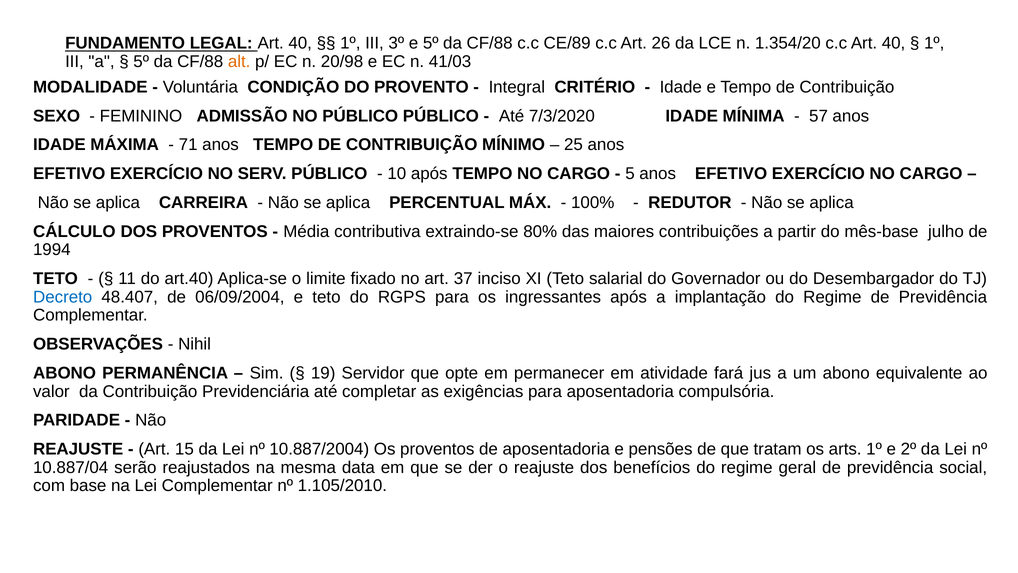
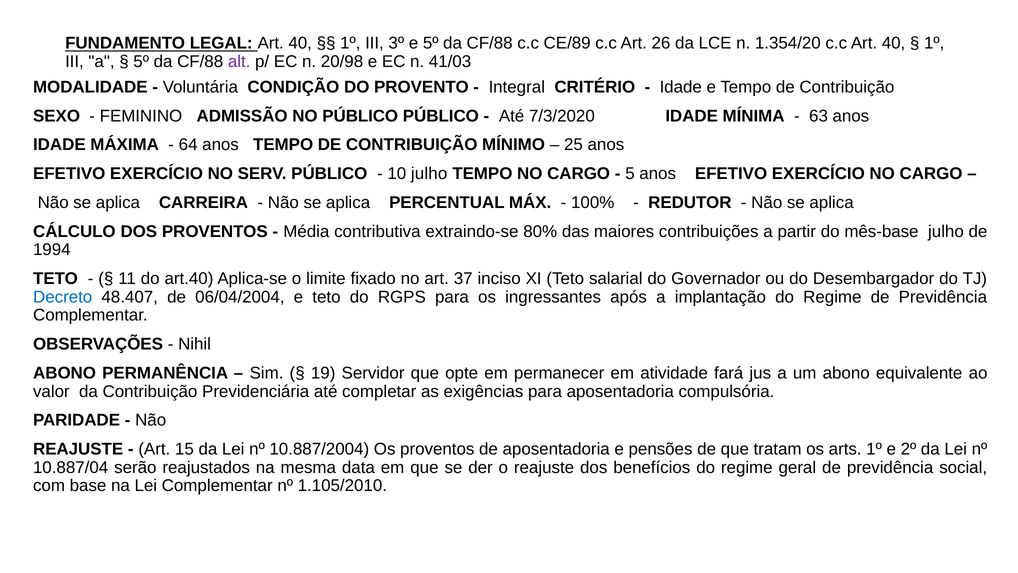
alt colour: orange -> purple
57: 57 -> 63
71: 71 -> 64
10 após: após -> julho
06/09/2004: 06/09/2004 -> 06/04/2004
